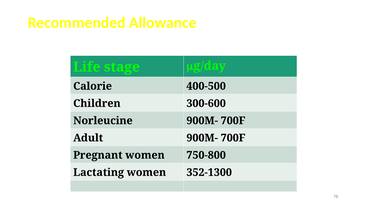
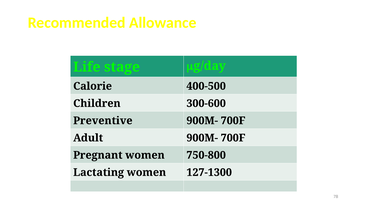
Norleucine: Norleucine -> Preventive
352-1300: 352-1300 -> 127-1300
